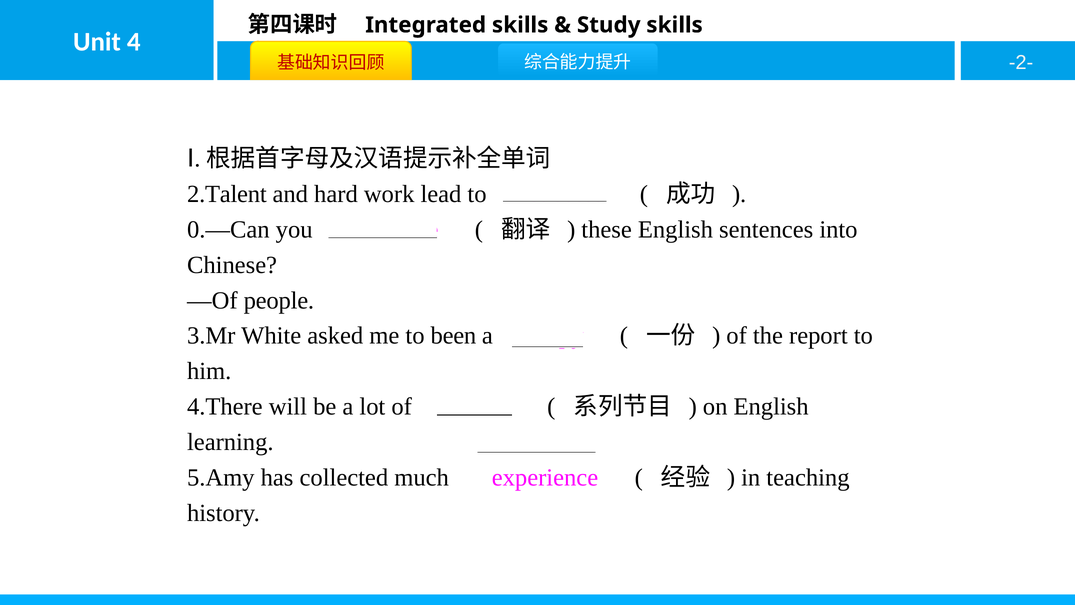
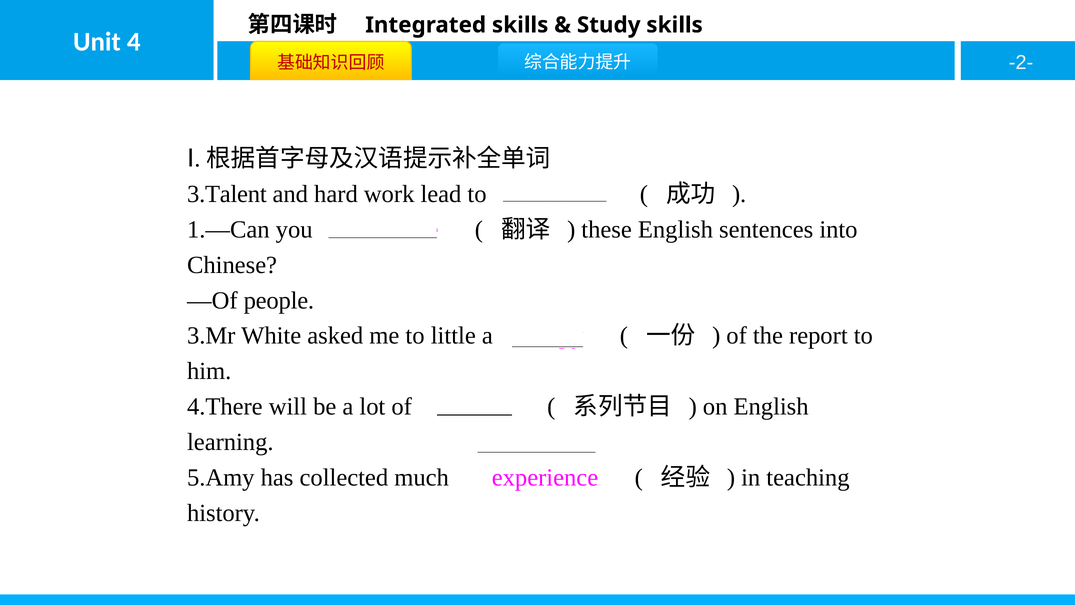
2.Talent: 2.Talent -> 3.Talent
0.—Can: 0.—Can -> 1.—Can
been: been -> little
